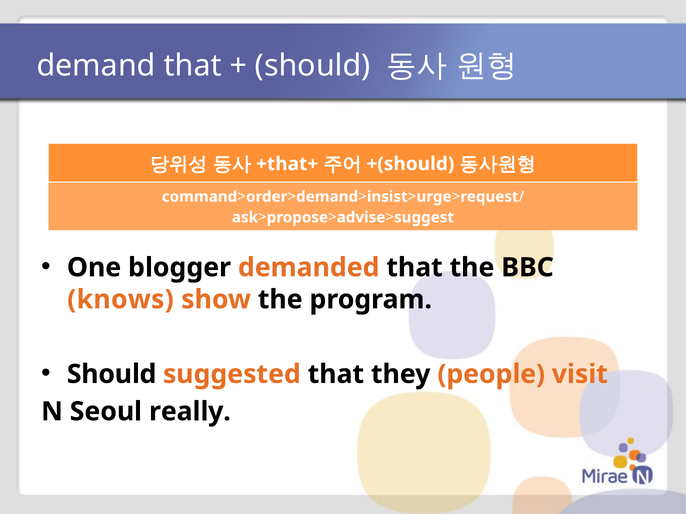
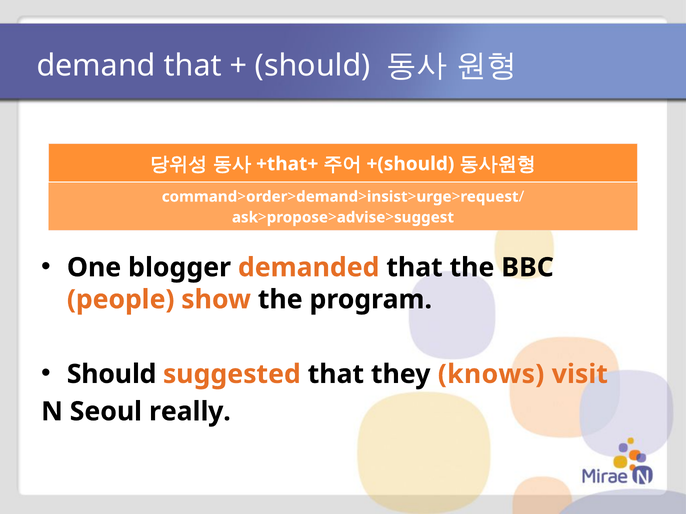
knows: knows -> people
people: people -> knows
